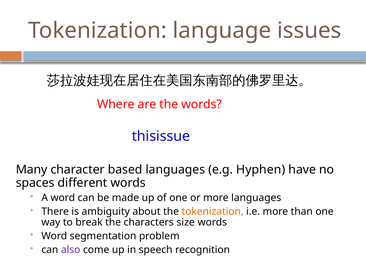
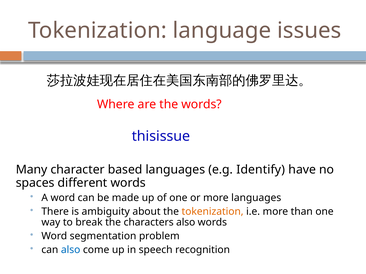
Hyphen: Hyphen -> Identify
characters size: size -> also
also at (71, 250) colour: purple -> blue
